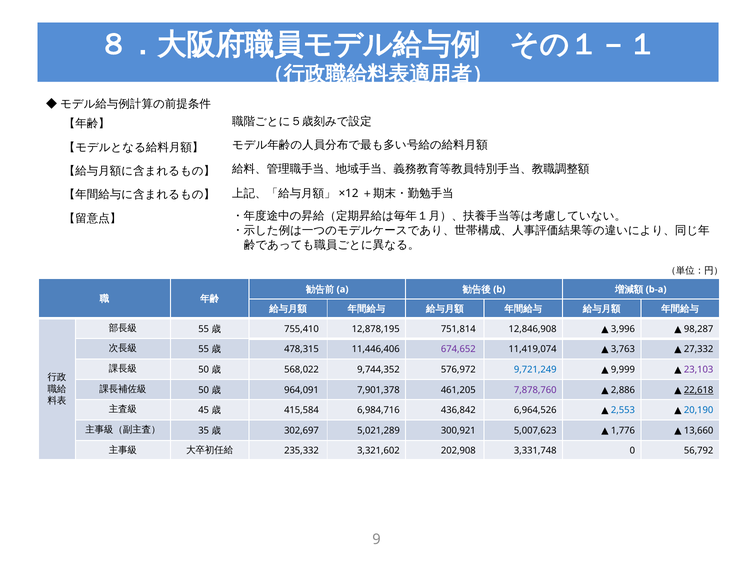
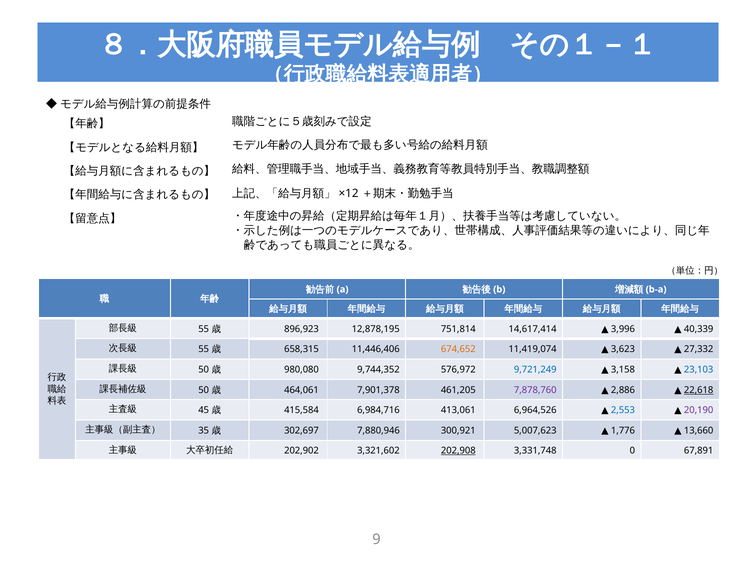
755,410: 755,410 -> 896,923
12,846,908: 12,846,908 -> 14,617,414
98,287: 98,287 -> 40,339
478,315: 478,315 -> 658,315
674,652 colour: purple -> orange
3,763: 3,763 -> 3,623
568,022: 568,022 -> 980,080
9,999: 9,999 -> 3,158
23,103 colour: purple -> blue
964,091: 964,091 -> 464,061
436,842: 436,842 -> 413,061
20,190 colour: blue -> purple
5,021,289: 5,021,289 -> 7,880,946
235,332: 235,332 -> 202,902
202,908 underline: none -> present
56,792: 56,792 -> 67,891
